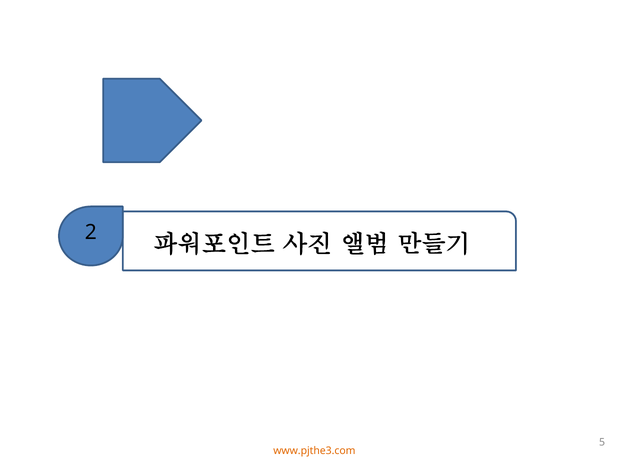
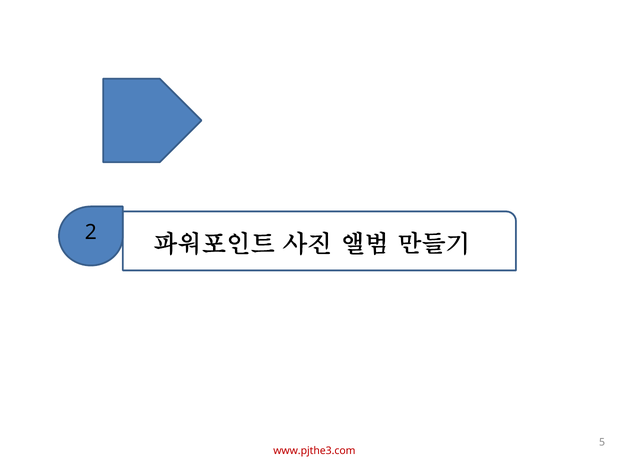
www.pjthe3.com colour: orange -> red
